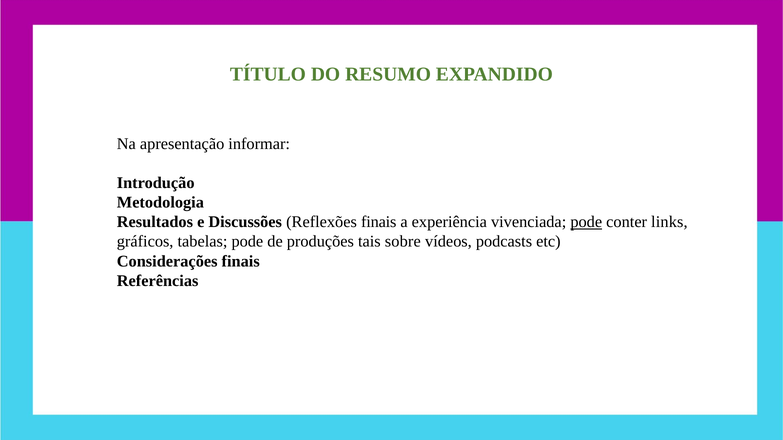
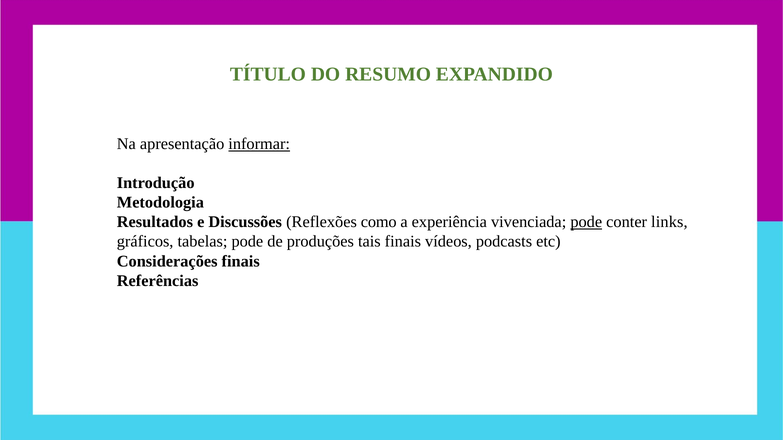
informar underline: none -> present
Reflexões finais: finais -> como
tais sobre: sobre -> finais
